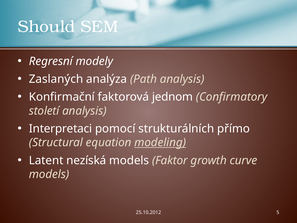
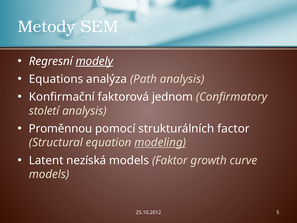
Should: Should -> Metody
modely underline: none -> present
Zaslaných: Zaslaných -> Equations
Interpretaci: Interpretaci -> Proměnnou
přímo: přímo -> factor
